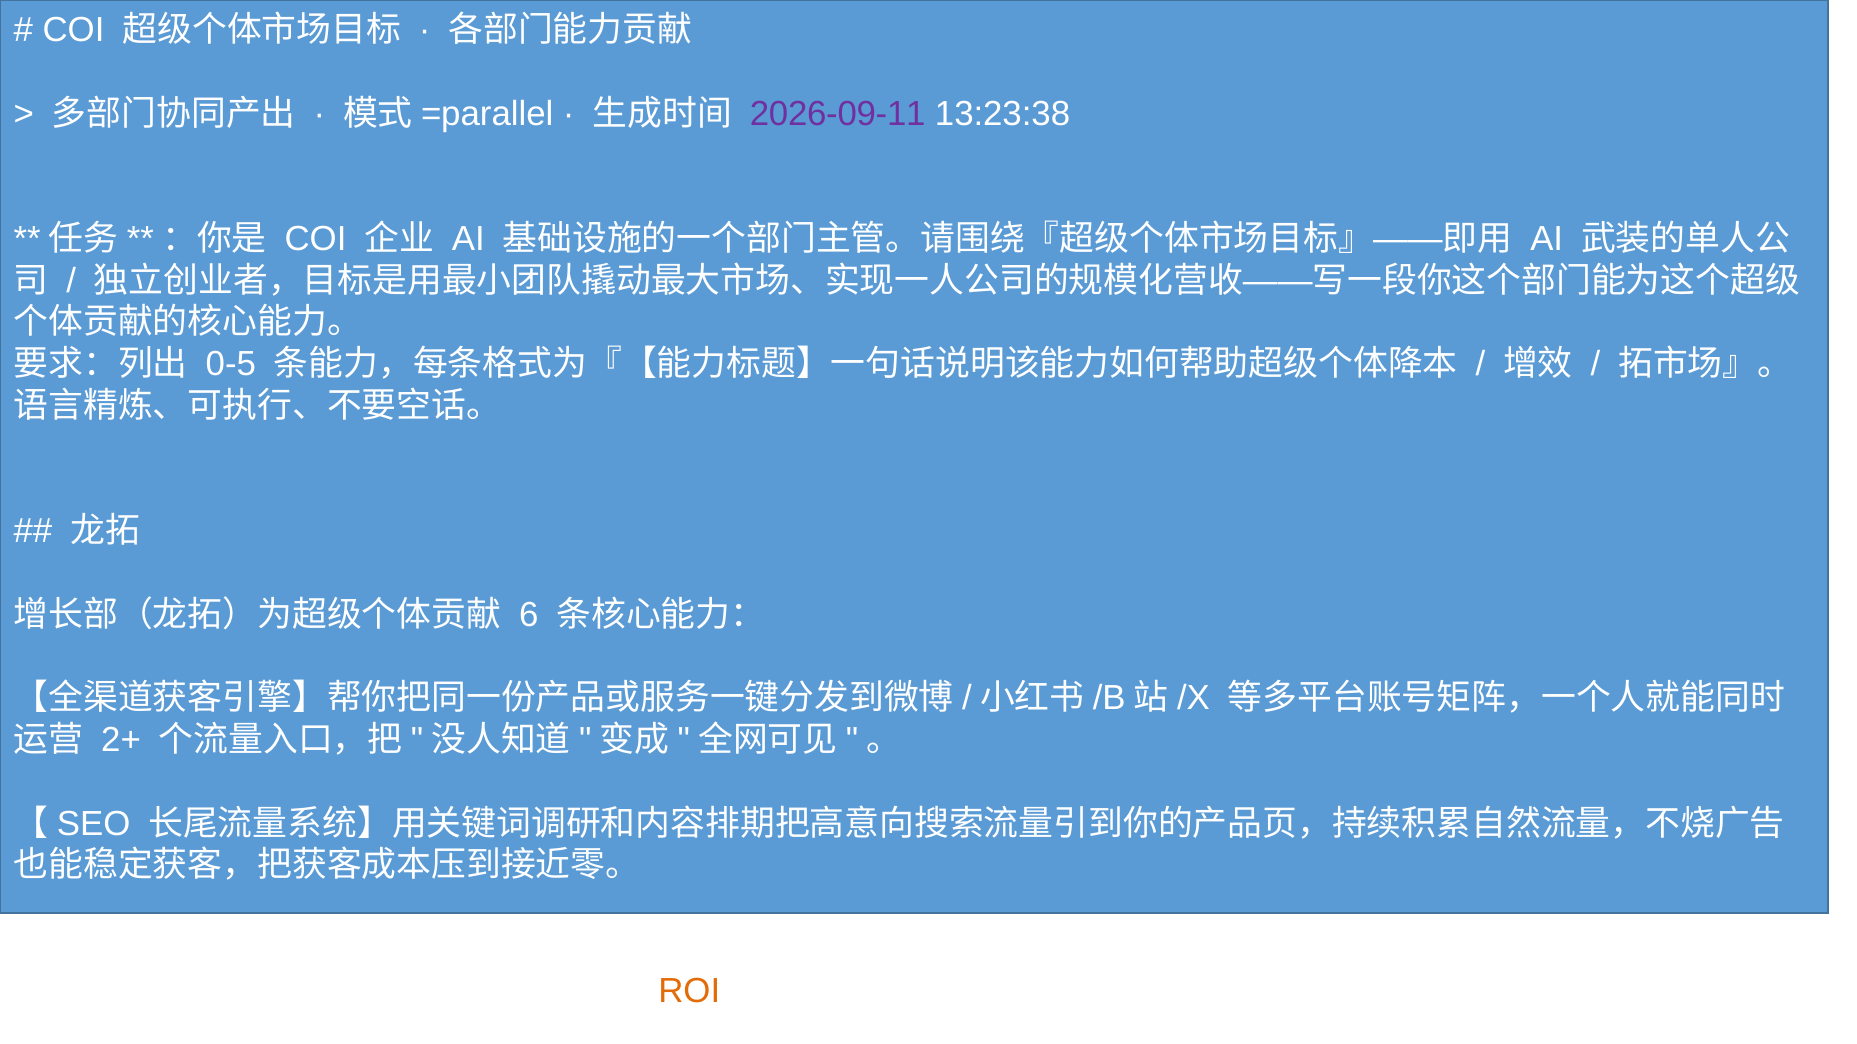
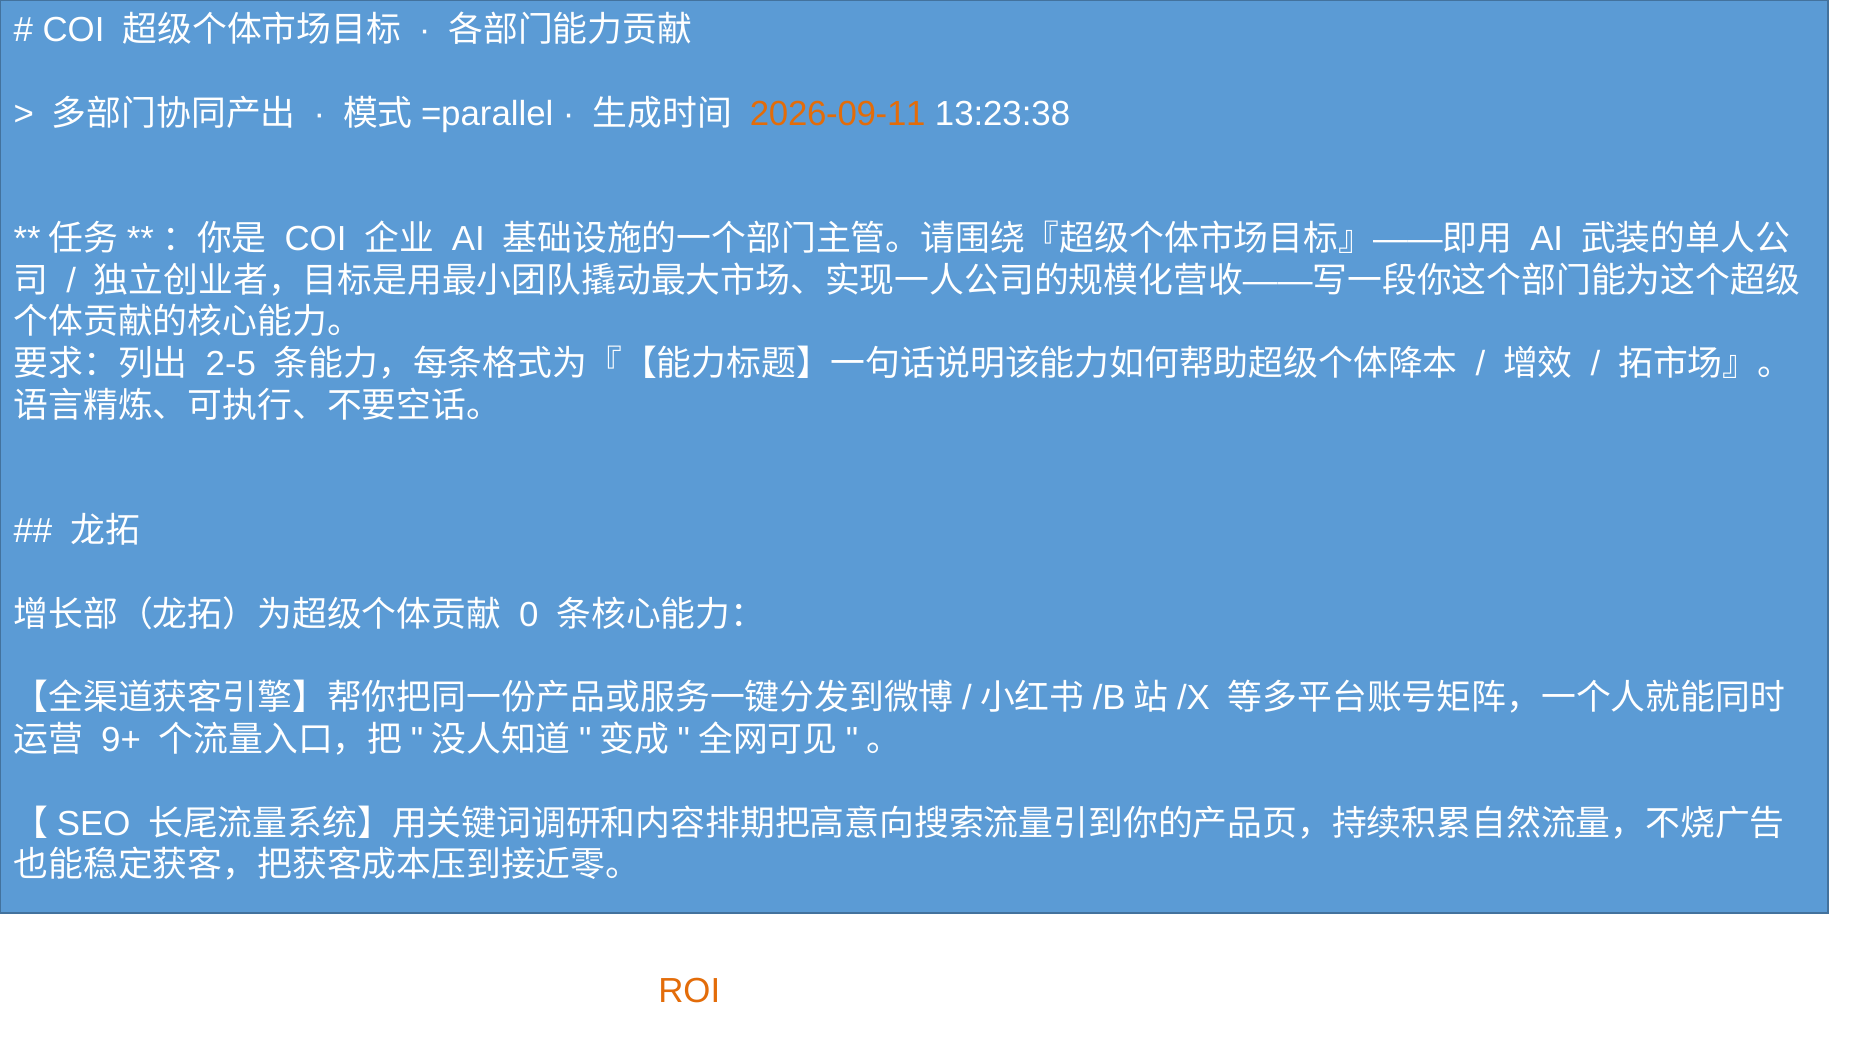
2026-09-11 at (838, 114) colour: purple -> orange
0-5: 0-5 -> 2-5
6: 6 -> 0
2+: 2+ -> 9+
